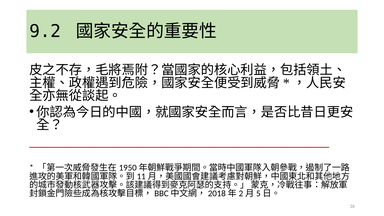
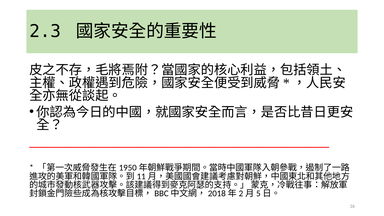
9.2: 9.2 -> 2.3
